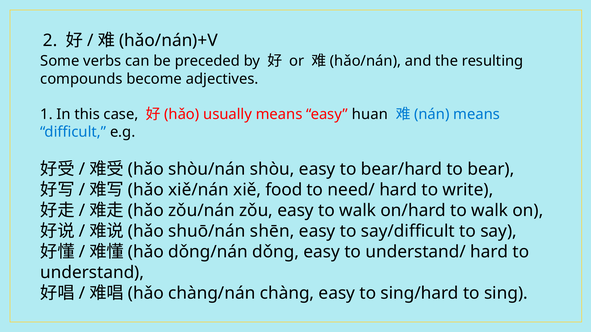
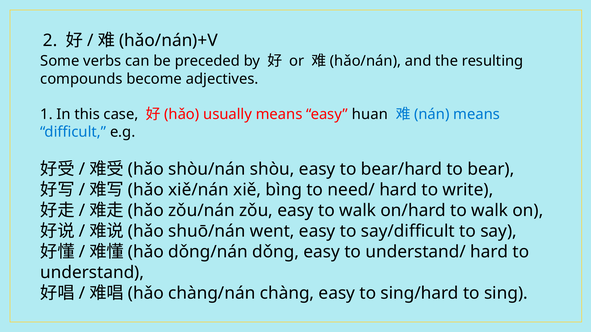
food: food -> bìng
shēn: shēn -> went
